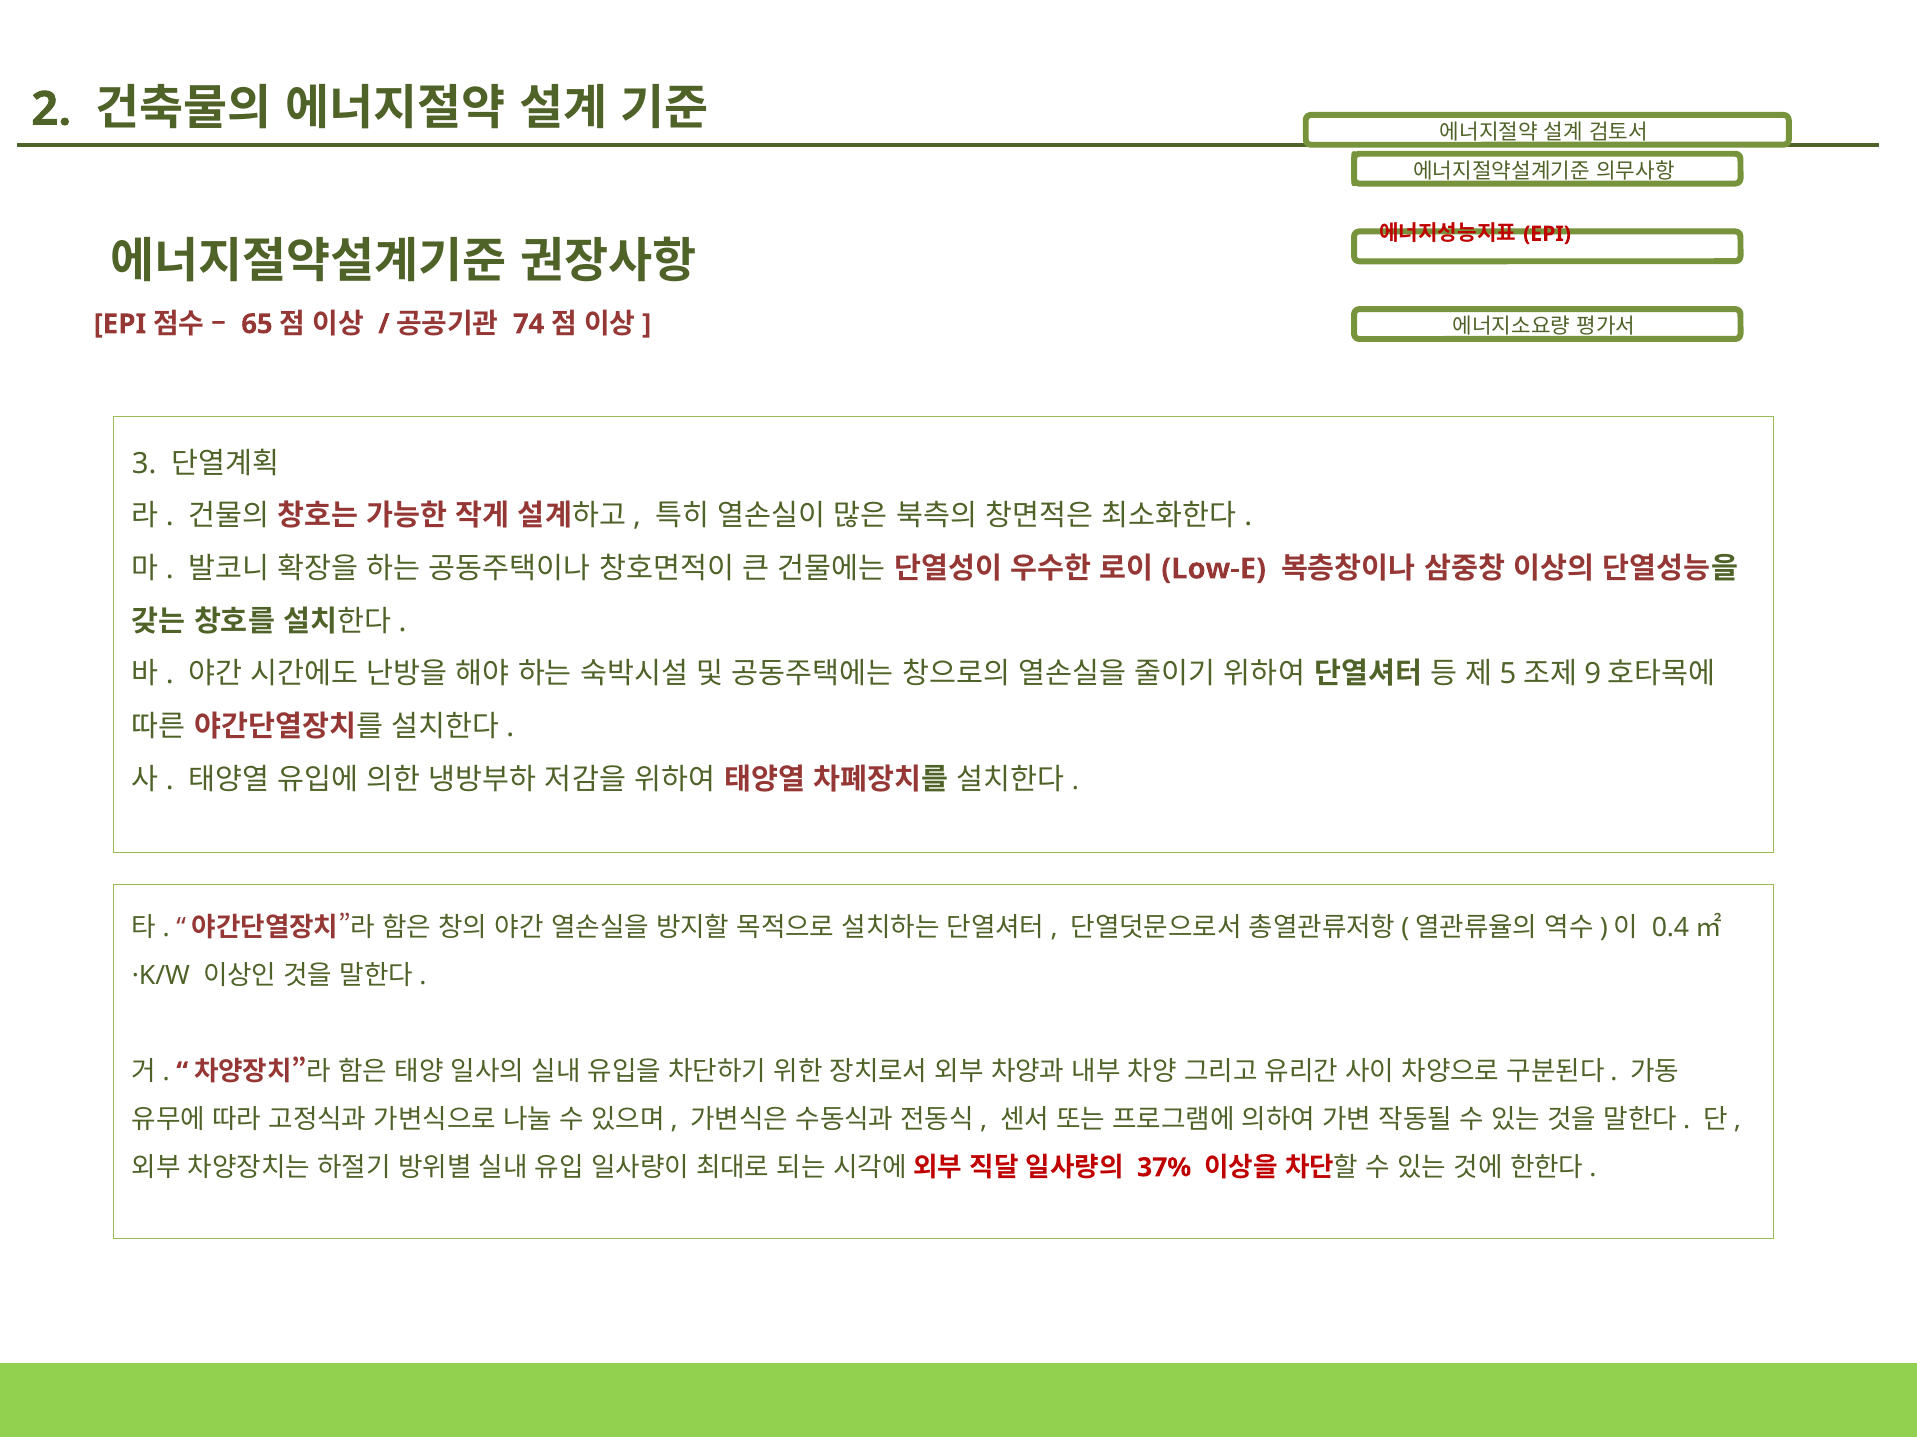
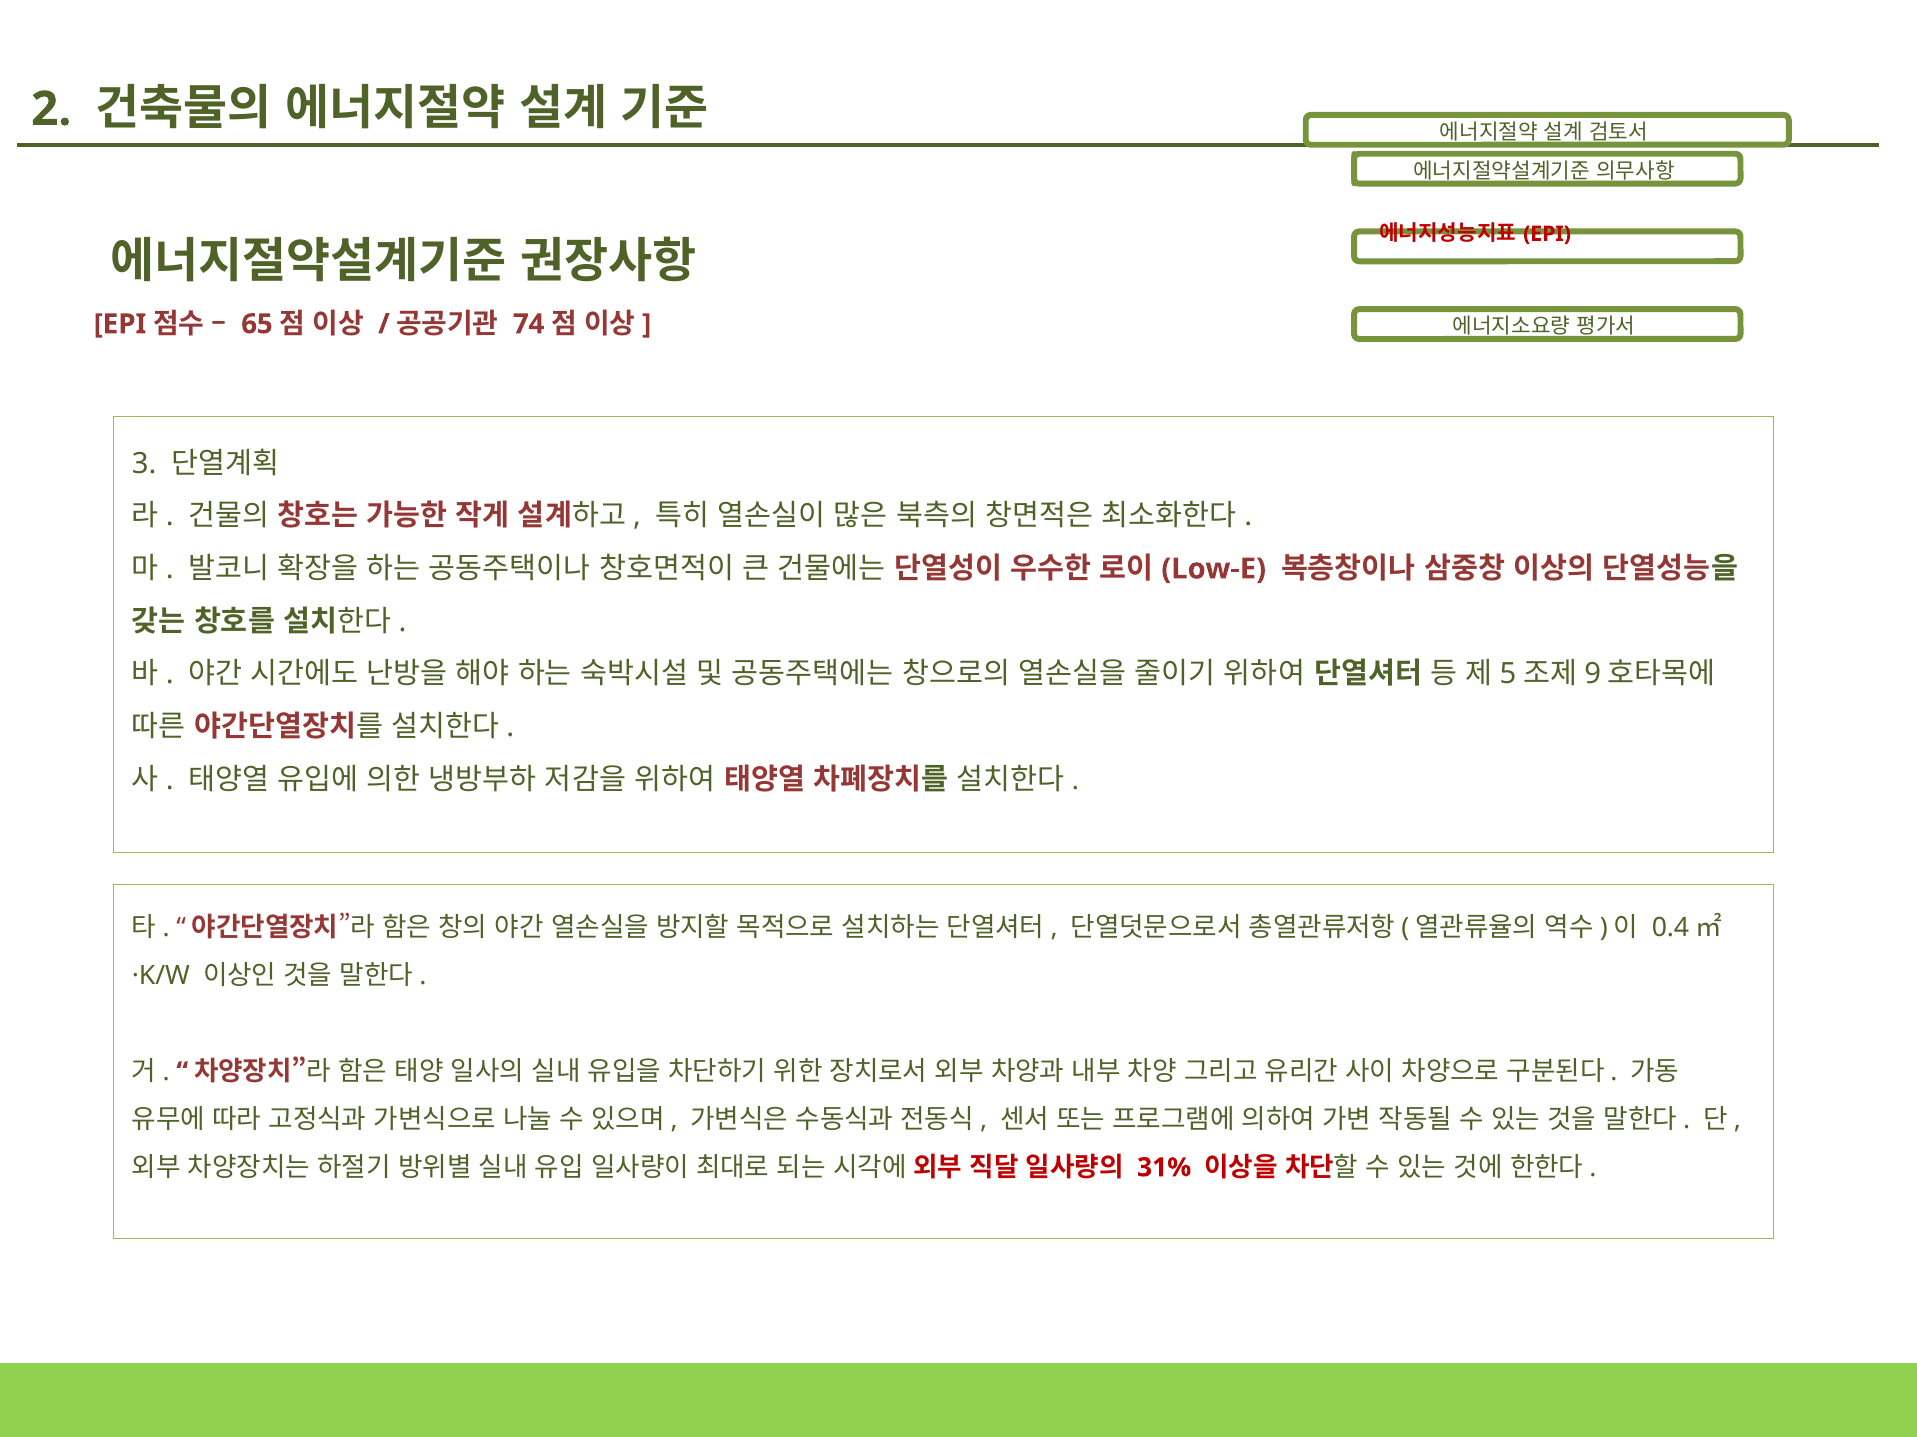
37%: 37% -> 31%
